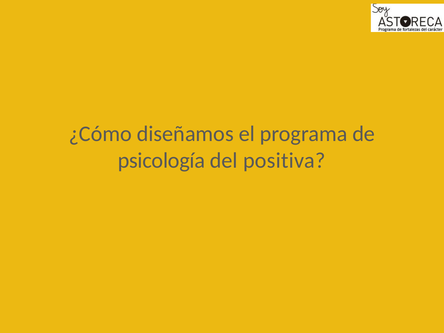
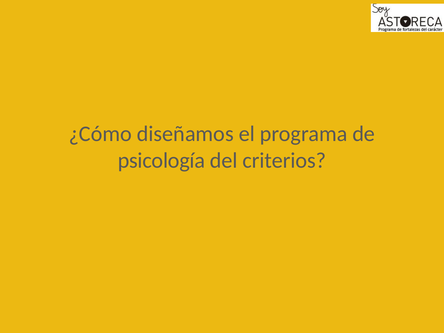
positiva: positiva -> criterios
